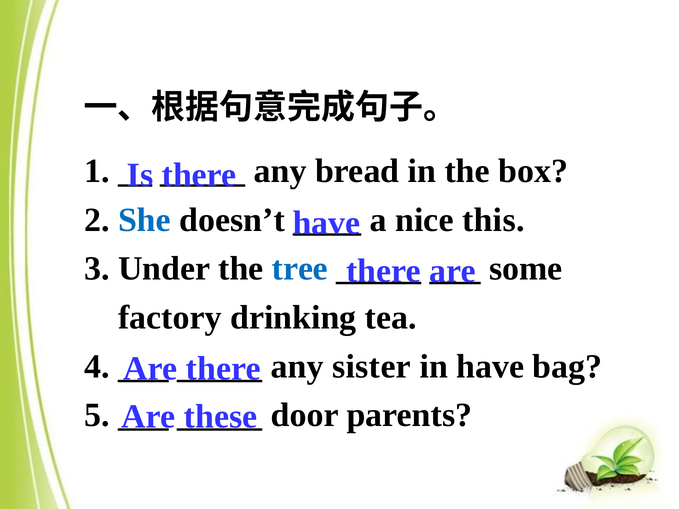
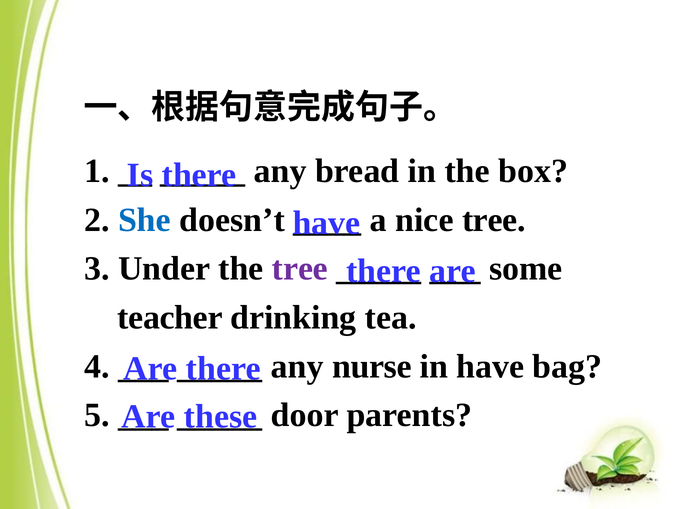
nice this: this -> tree
tree at (300, 269) colour: blue -> purple
factory: factory -> teacher
sister: sister -> nurse
